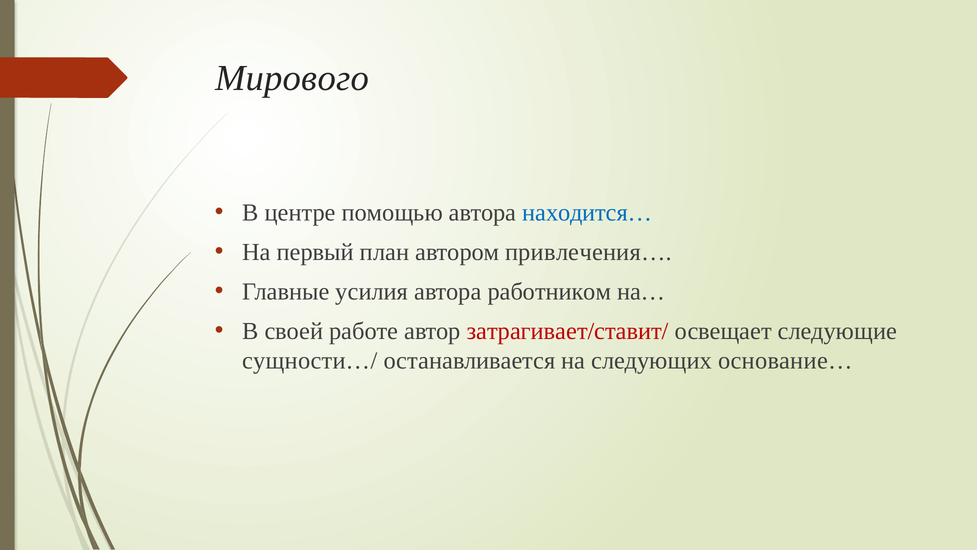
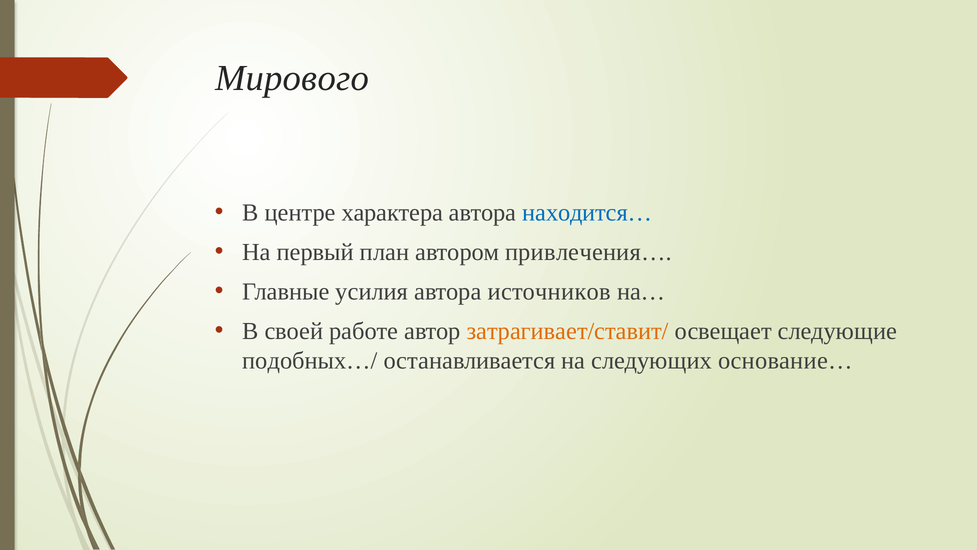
помощью: помощью -> характера
работником: работником -> источников
затрагивает/ставит/ colour: red -> orange
сущности…/: сущности…/ -> подобных…/
